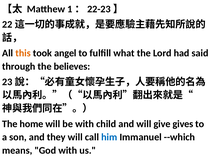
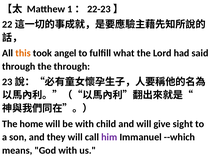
the believes: believes -> through
gives: gives -> sight
him colour: blue -> purple
